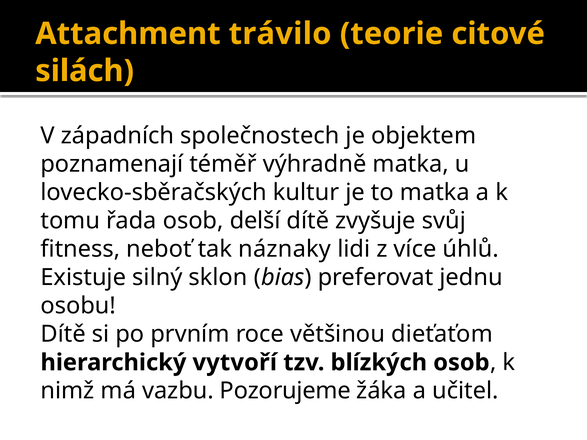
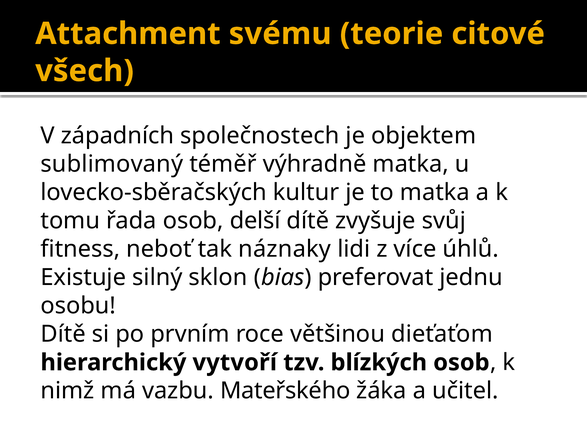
trávilo: trávilo -> svému
silách: silách -> všech
poznamenají: poznamenají -> sublimovaný
Pozorujeme: Pozorujeme -> Mateřského
